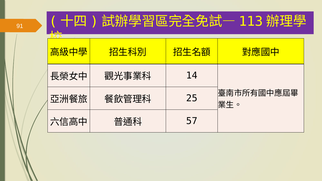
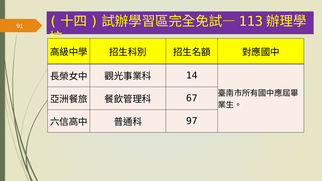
25: 25 -> 67
57: 57 -> 97
